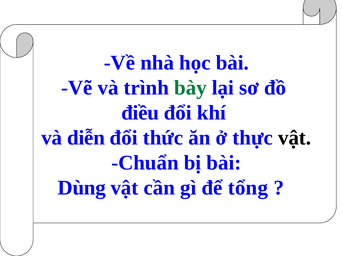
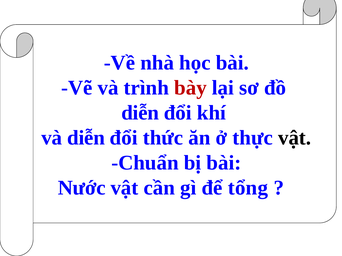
bày colour: green -> red
điều at (140, 113): điều -> diễn
Dùng: Dùng -> Nước
